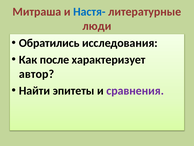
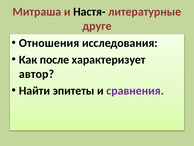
Настя- colour: blue -> black
люди: люди -> друге
Обратились: Обратились -> Отношения
